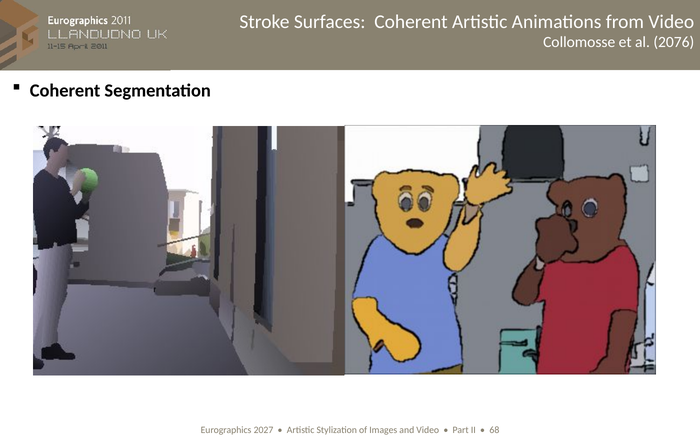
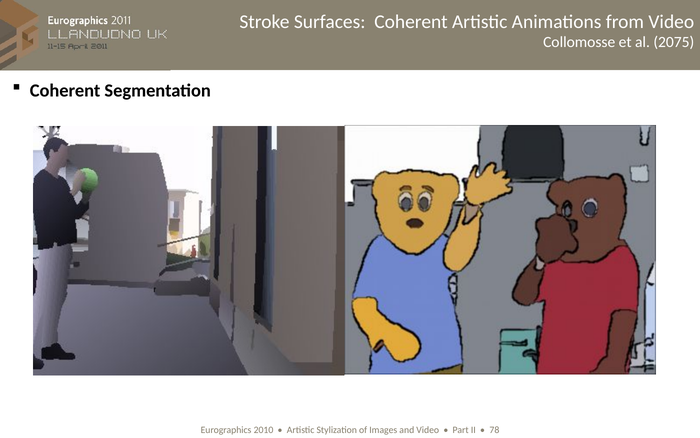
2076: 2076 -> 2075
2027: 2027 -> 2010
68: 68 -> 78
